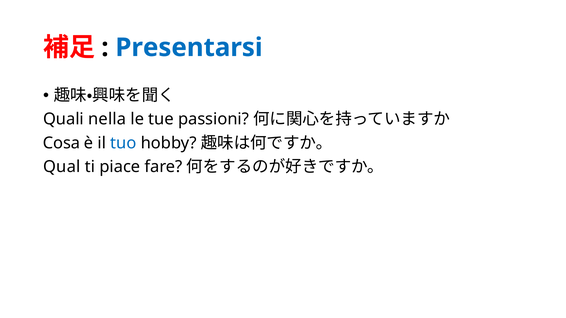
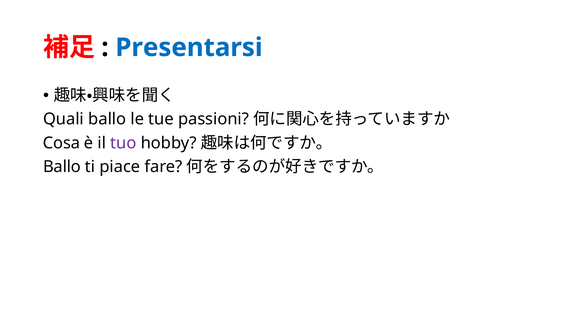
Quali nella: nella -> ballo
tuo colour: blue -> purple
Qual at (62, 167): Qual -> Ballo
